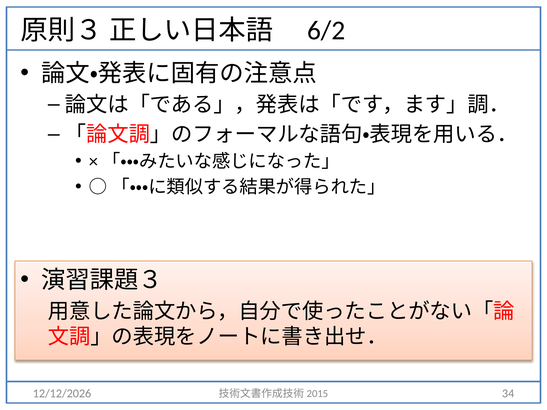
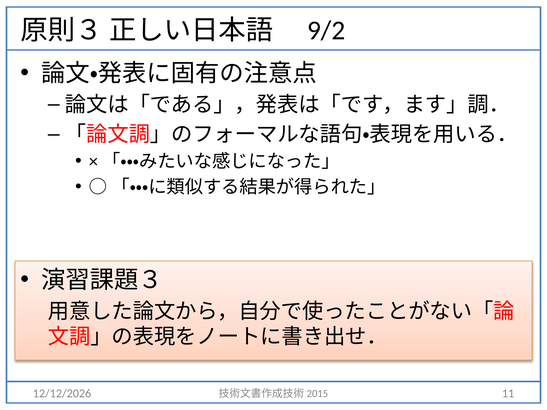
6/2: 6/2 -> 9/2
34: 34 -> 11
